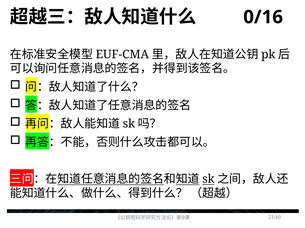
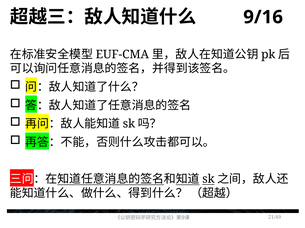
0/16: 0/16 -> 9/16
